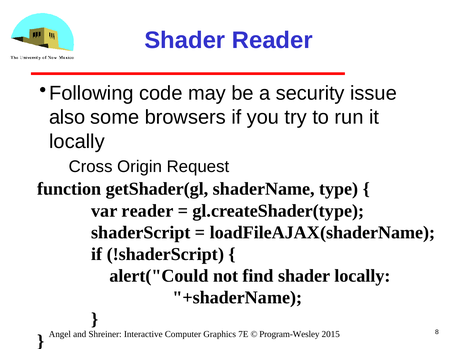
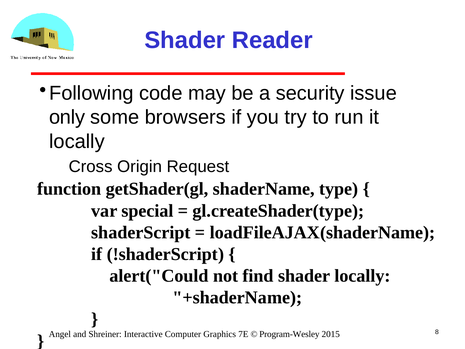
also: also -> only
var reader: reader -> special
